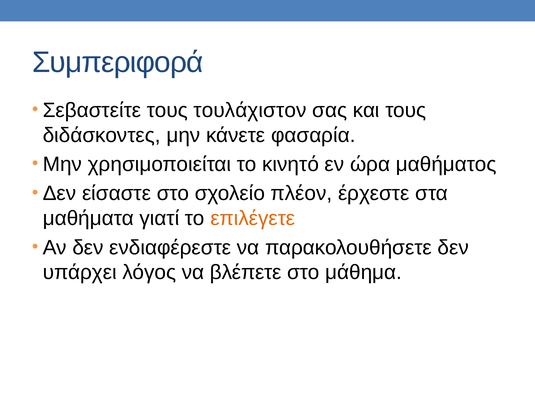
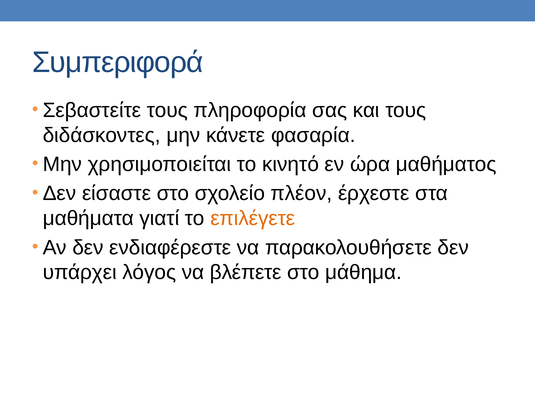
τουλάχιστον: τουλάχιστον -> πληροφορία
